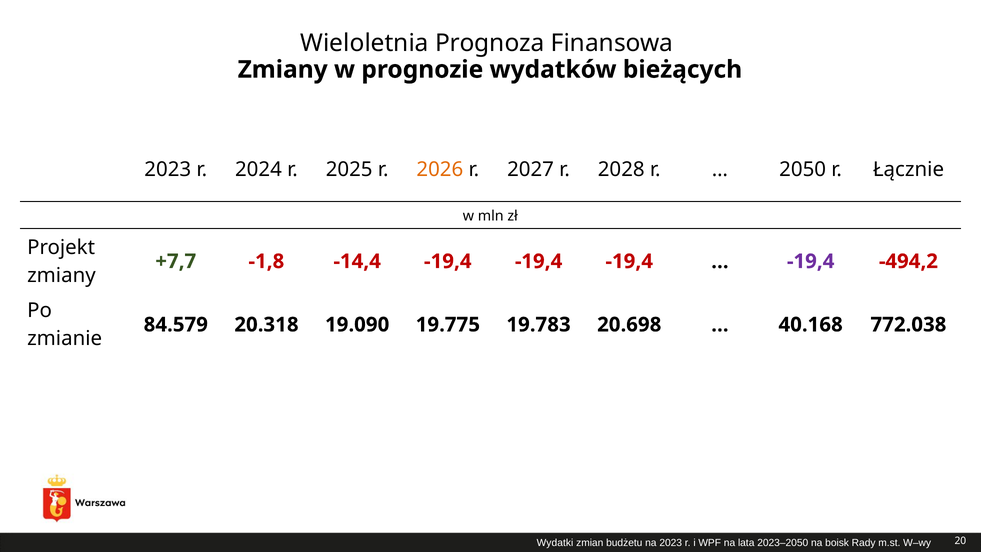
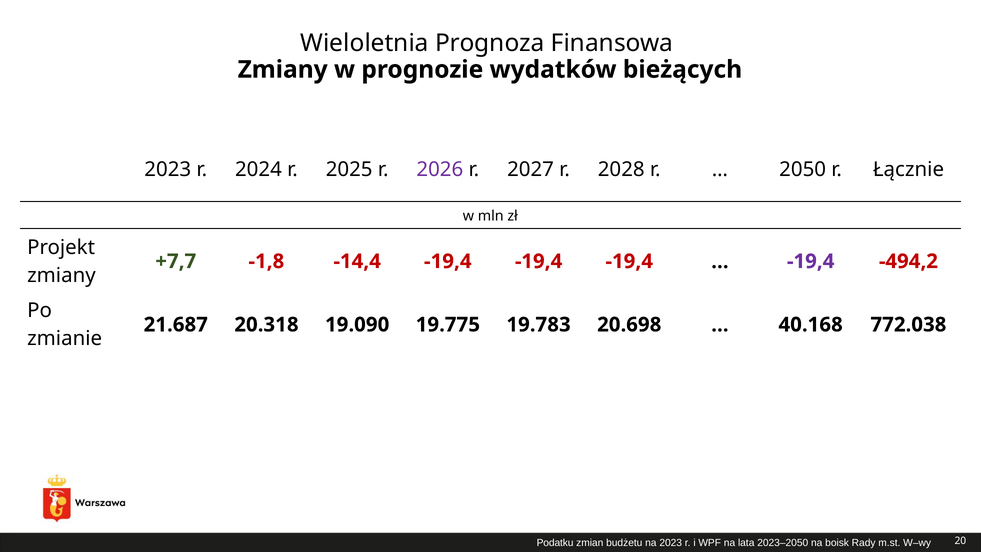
2026 colour: orange -> purple
84.579: 84.579 -> 21.687
Wydatki: Wydatki -> Podatku
